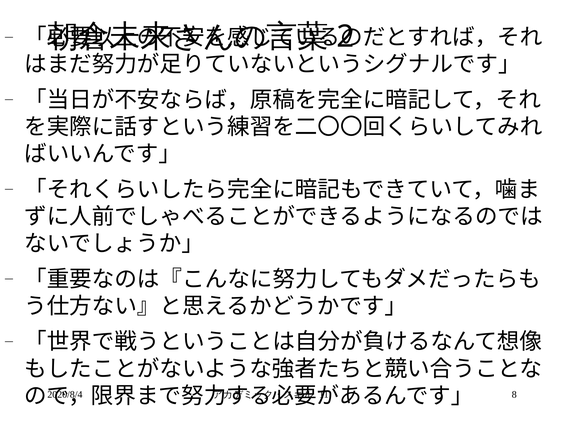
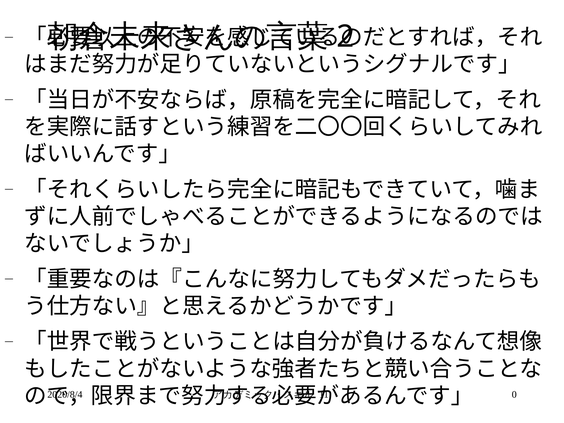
8: 8 -> 0
